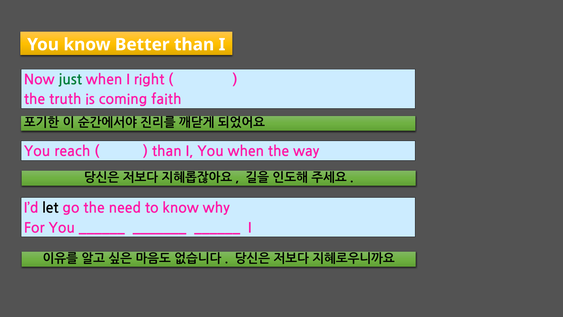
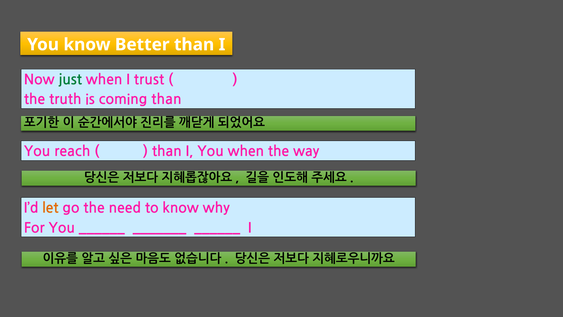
right: right -> trust
coming faith: faith -> than
let colour: black -> orange
